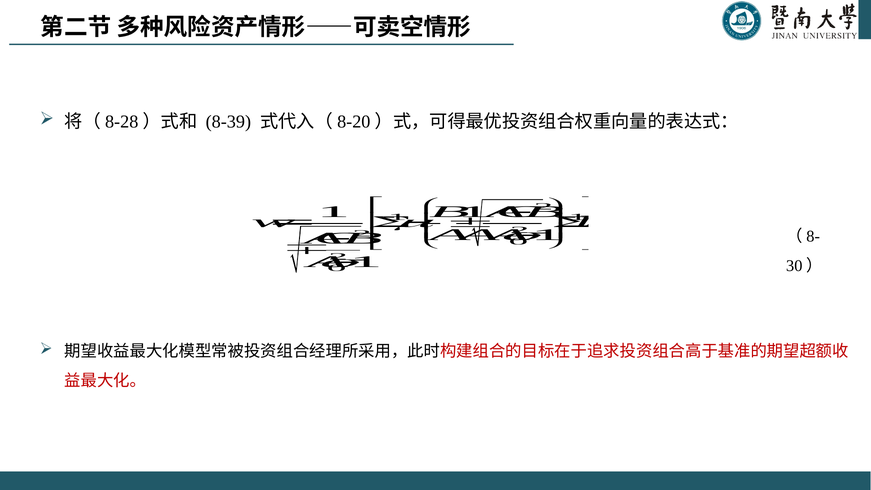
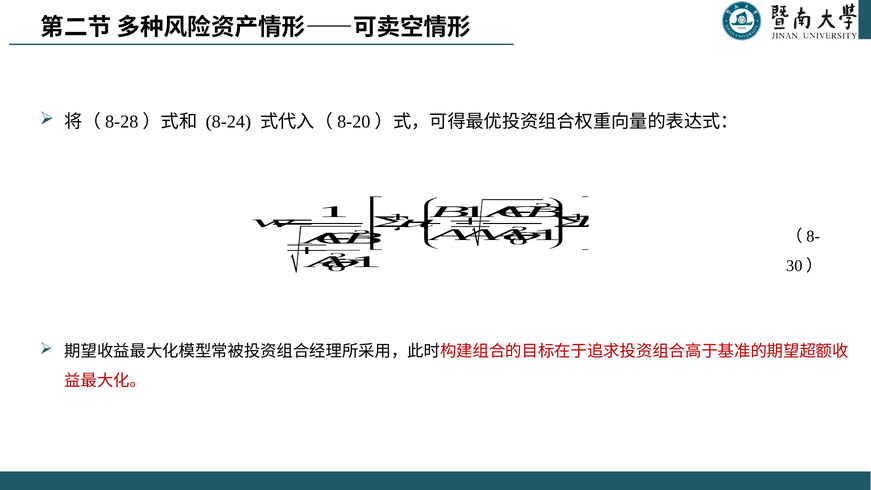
8-39: 8-39 -> 8-24
